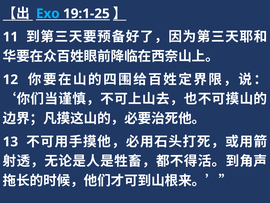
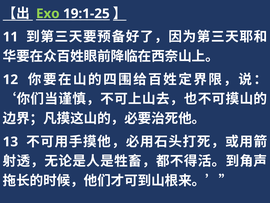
Exo colour: light blue -> light green
